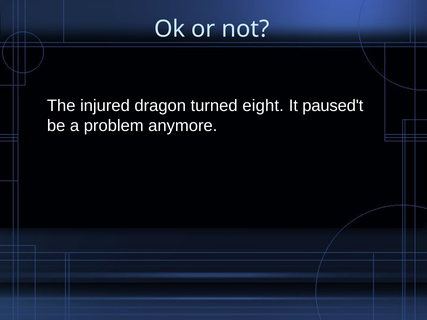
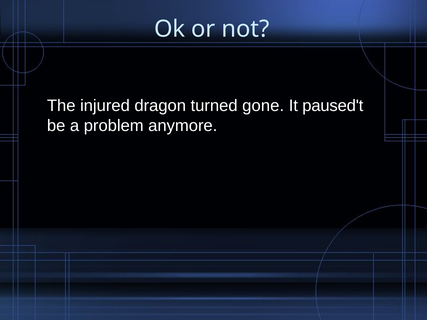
eight: eight -> gone
